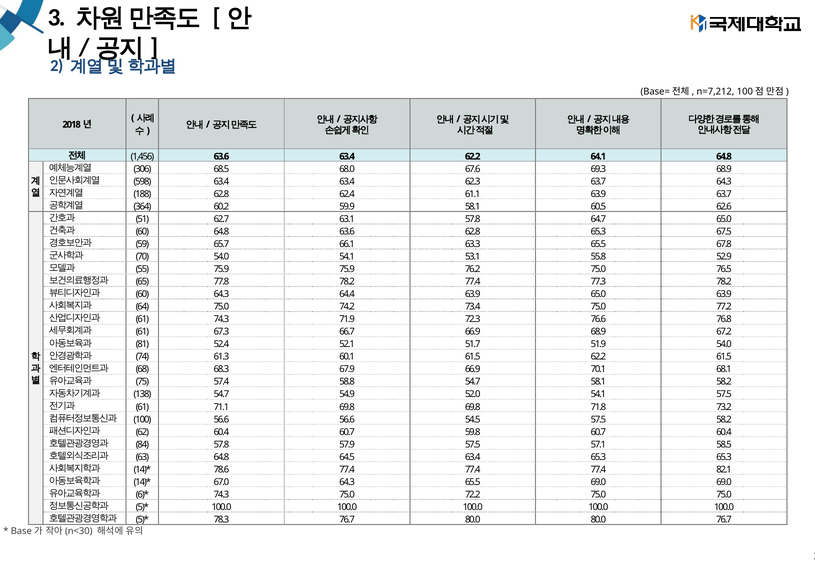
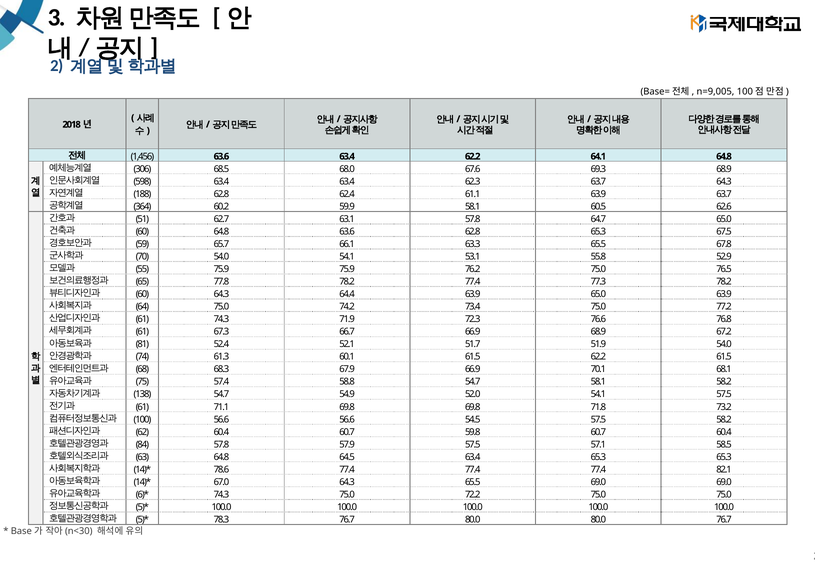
n=7,212: n=7,212 -> n=9,005
